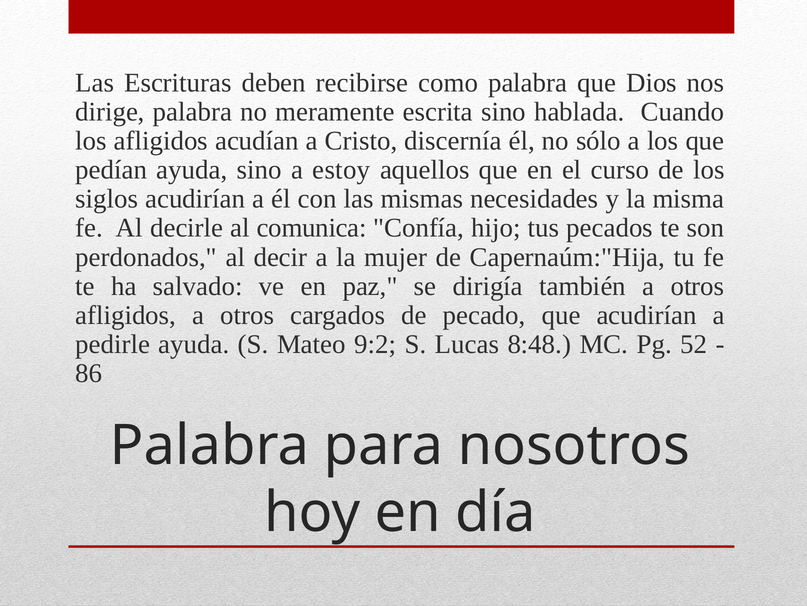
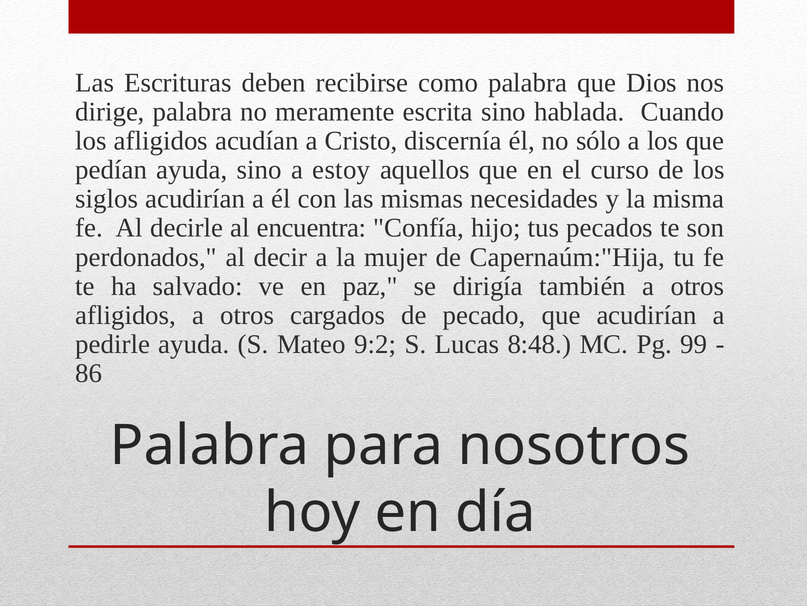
comunica: comunica -> encuentra
52: 52 -> 99
